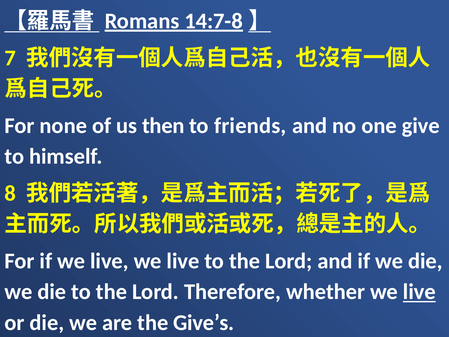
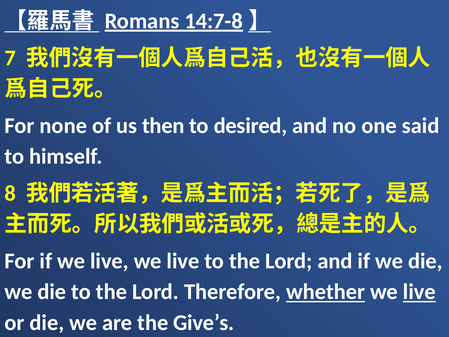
friends: friends -> desired
give: give -> said
whether underline: none -> present
